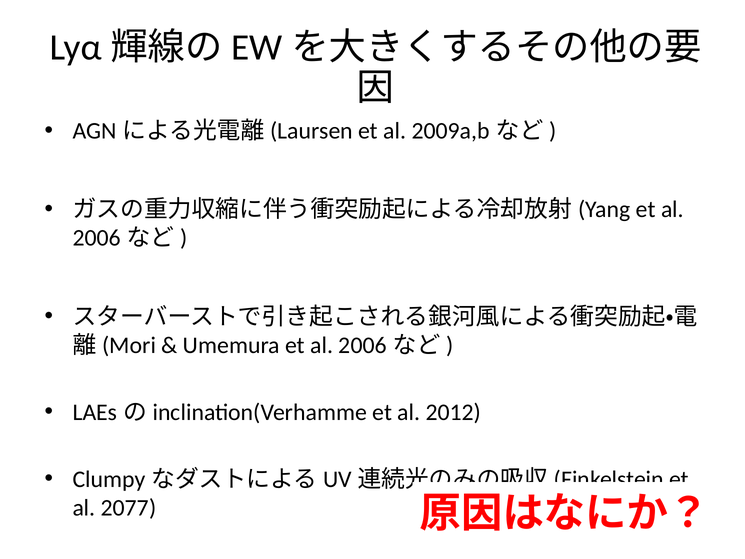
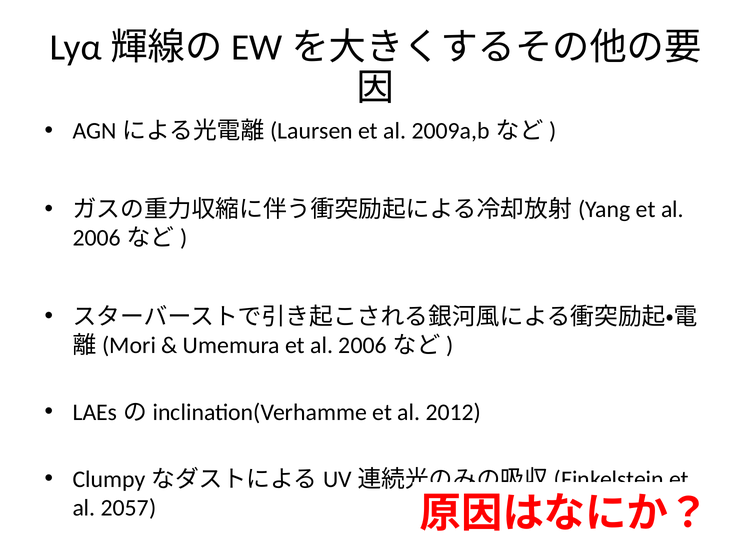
2077: 2077 -> 2057
